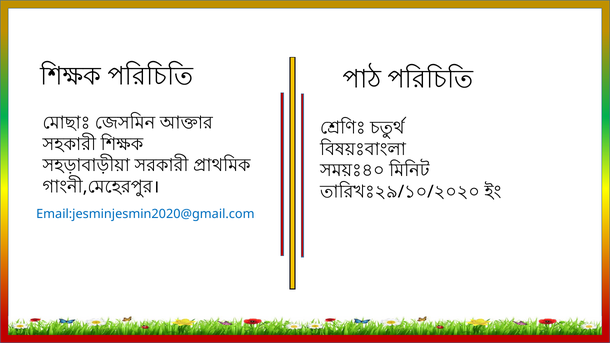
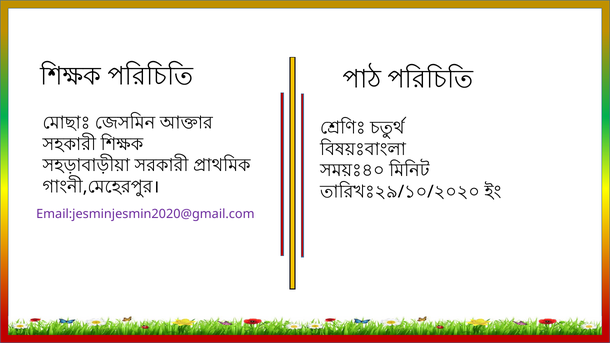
Email:jesminjesmin2020@gmail.com colour: blue -> purple
